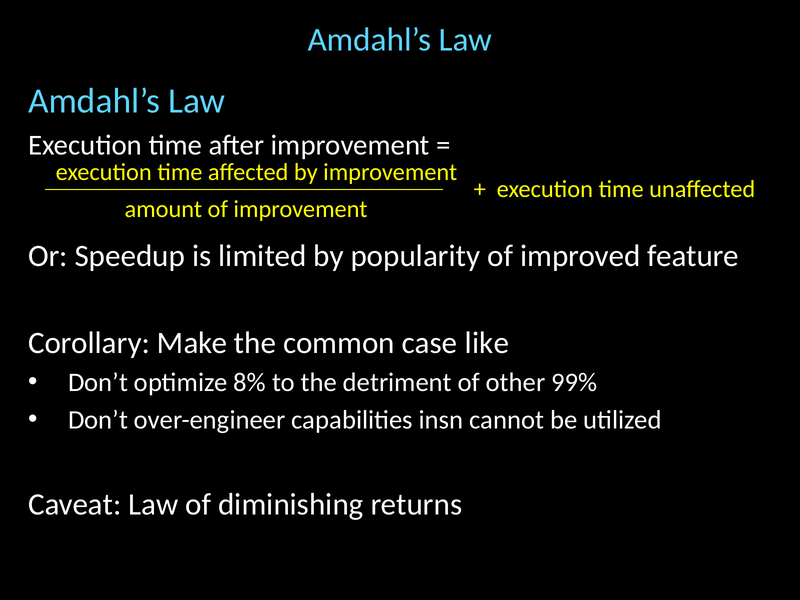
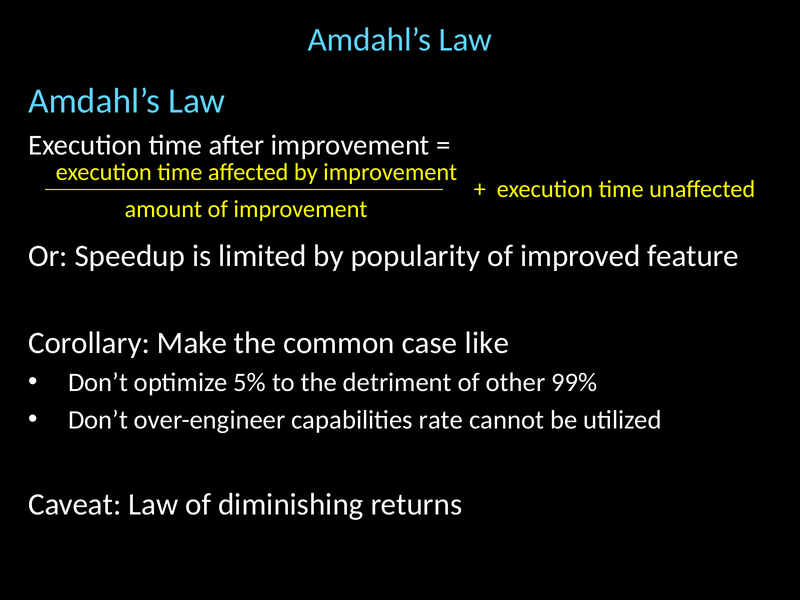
8%: 8% -> 5%
insn: insn -> rate
